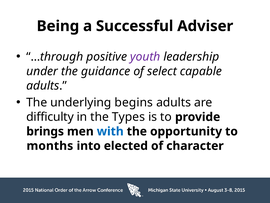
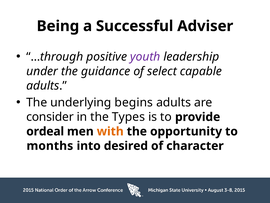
difficulty: difficulty -> consider
brings: brings -> ordeal
with colour: blue -> orange
elected: elected -> desired
